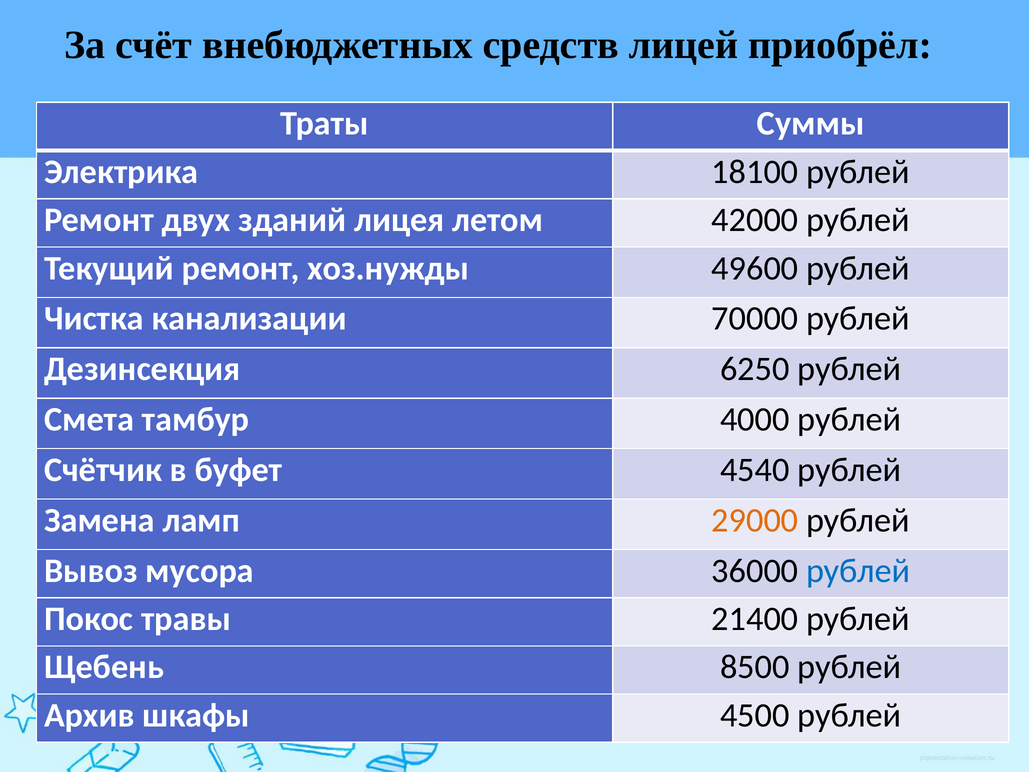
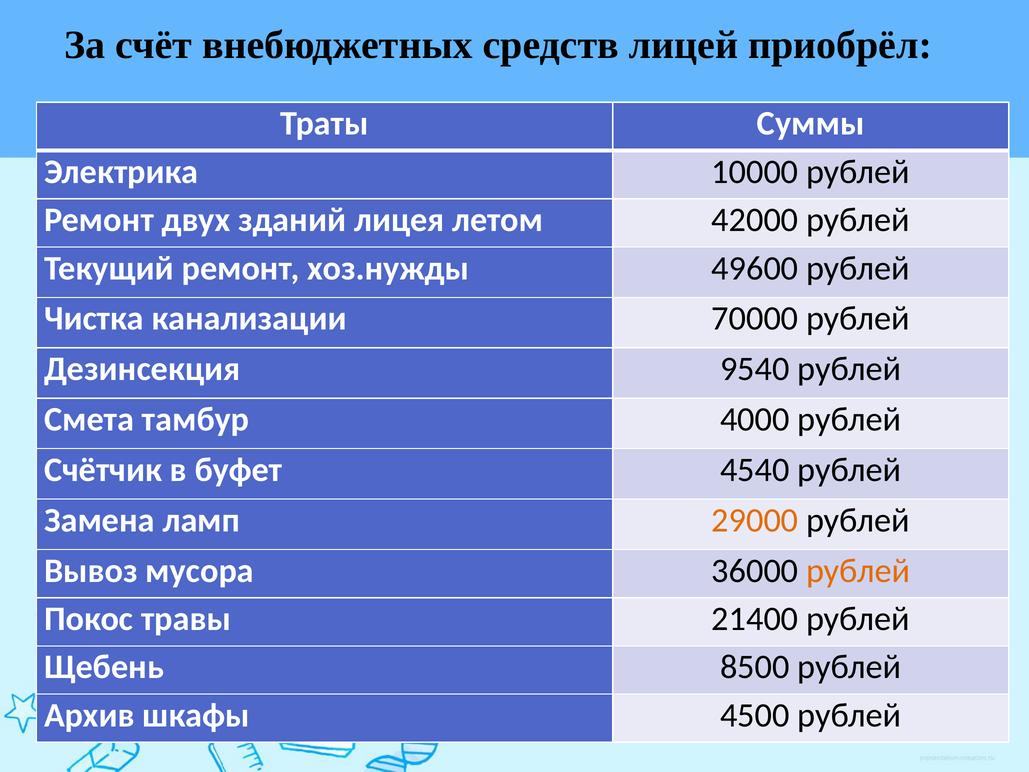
18100: 18100 -> 10000
6250: 6250 -> 9540
рублей at (858, 571) colour: blue -> orange
